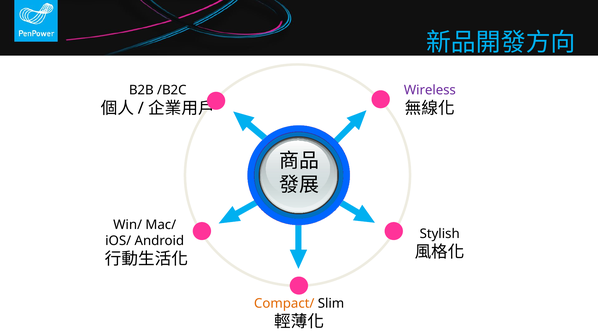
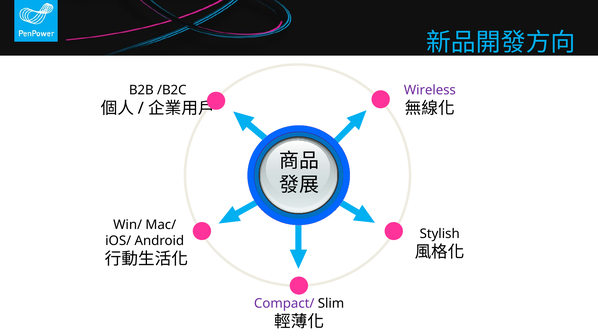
Compact/ colour: orange -> purple
